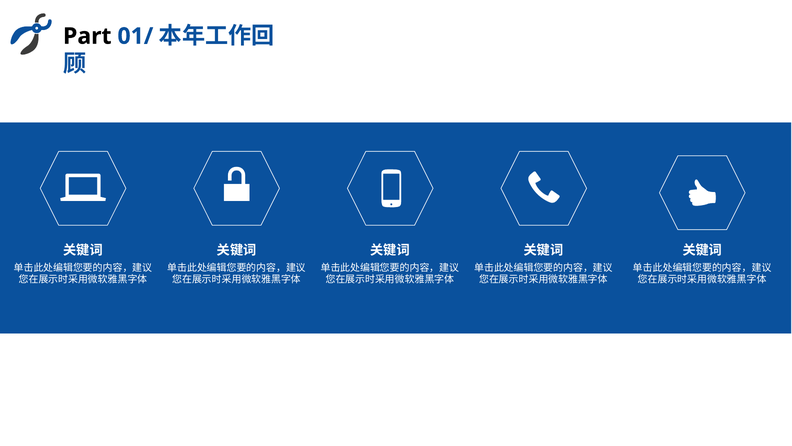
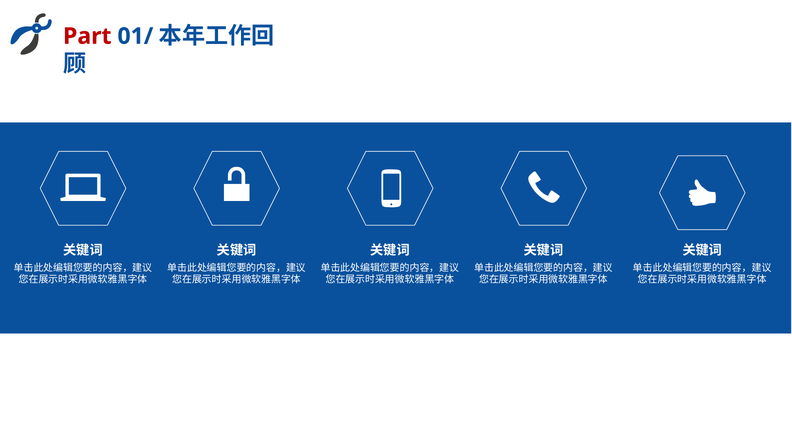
Part colour: black -> red
